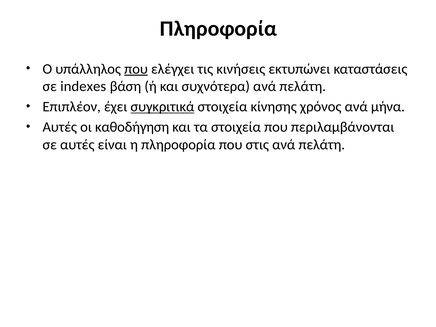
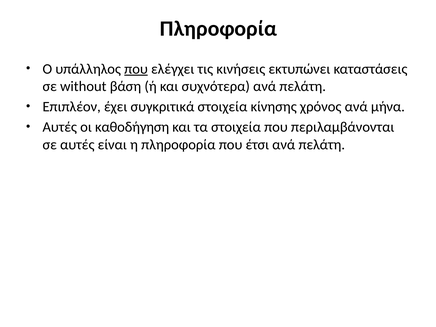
indexes: indexes -> without
συγκριτικά underline: present -> none
στις: στις -> έτσι
